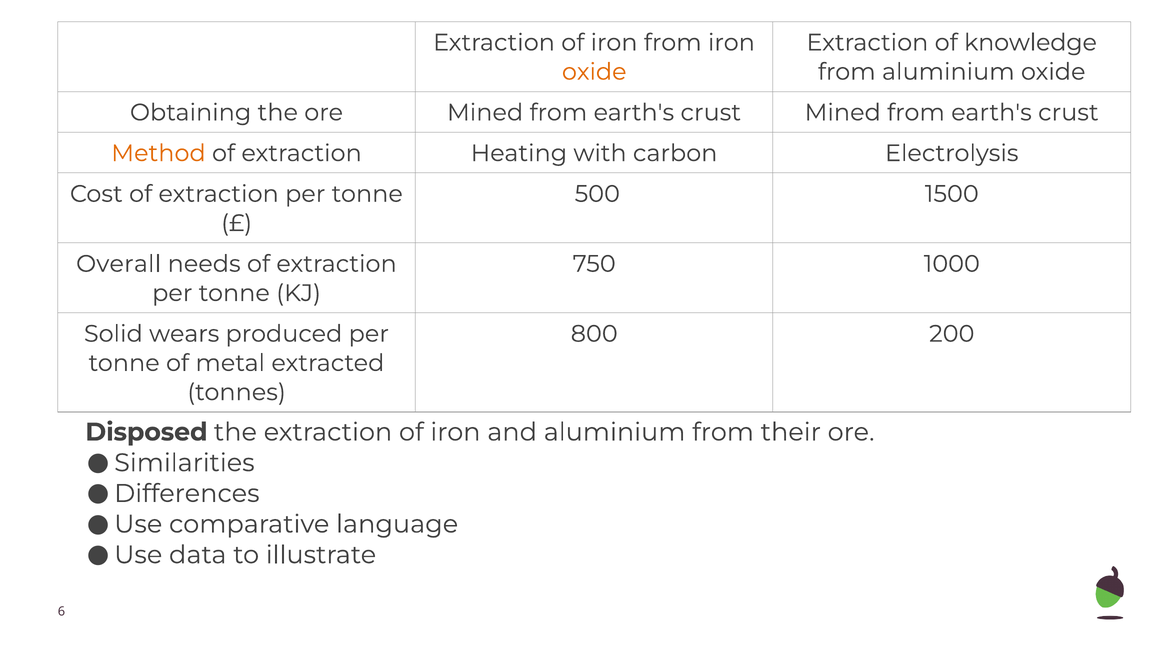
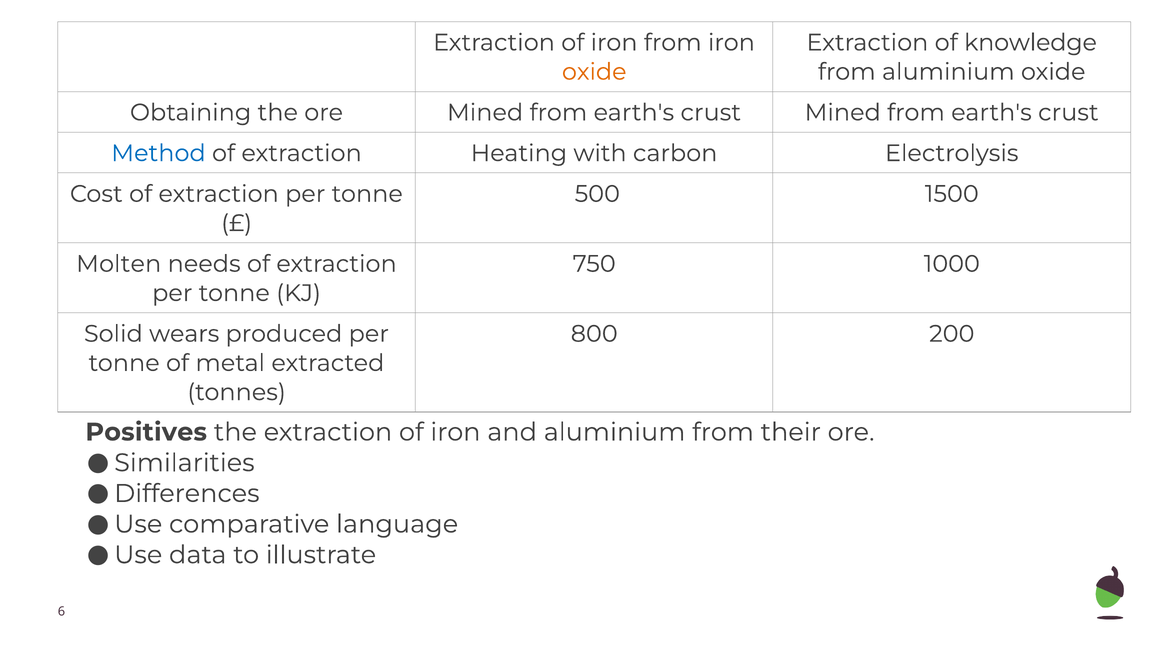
Method colour: orange -> blue
Overall: Overall -> Molten
Disposed: Disposed -> Positives
